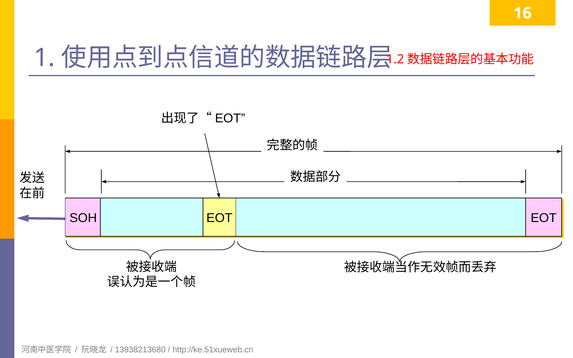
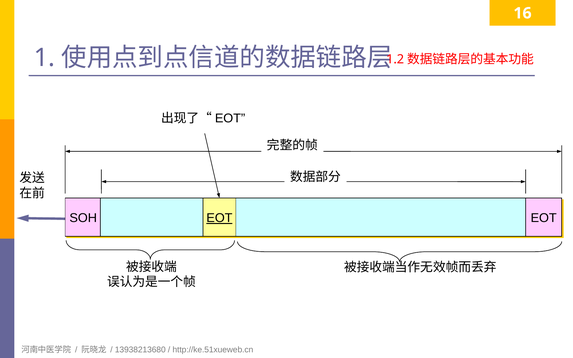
EOT at (219, 218) underline: none -> present
